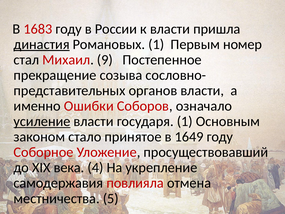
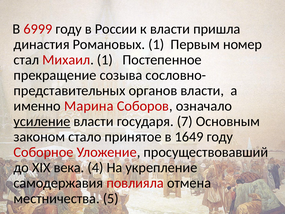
1683: 1683 -> 6999
династия underline: present -> none
Михаил 9: 9 -> 1
Ошибки: Ошибки -> Марина
государя 1: 1 -> 7
